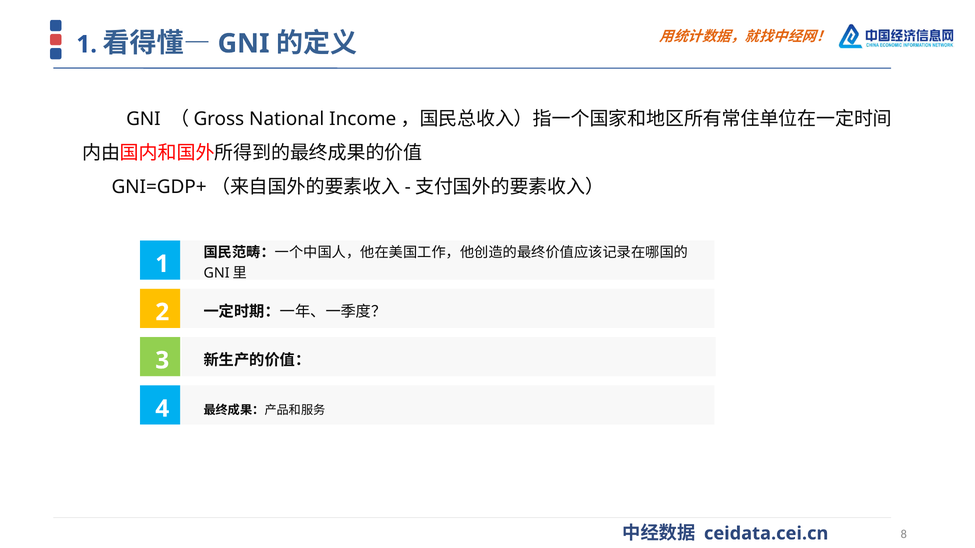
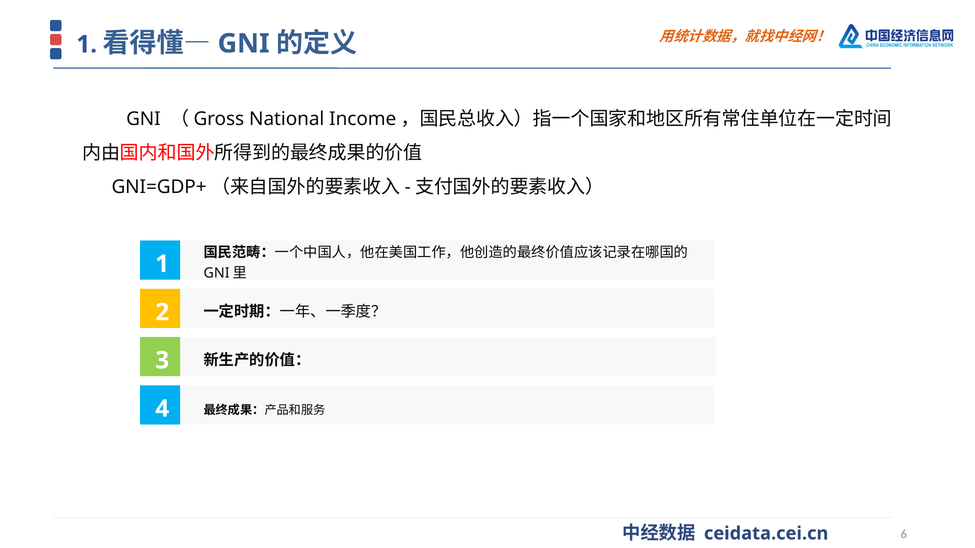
8: 8 -> 6
